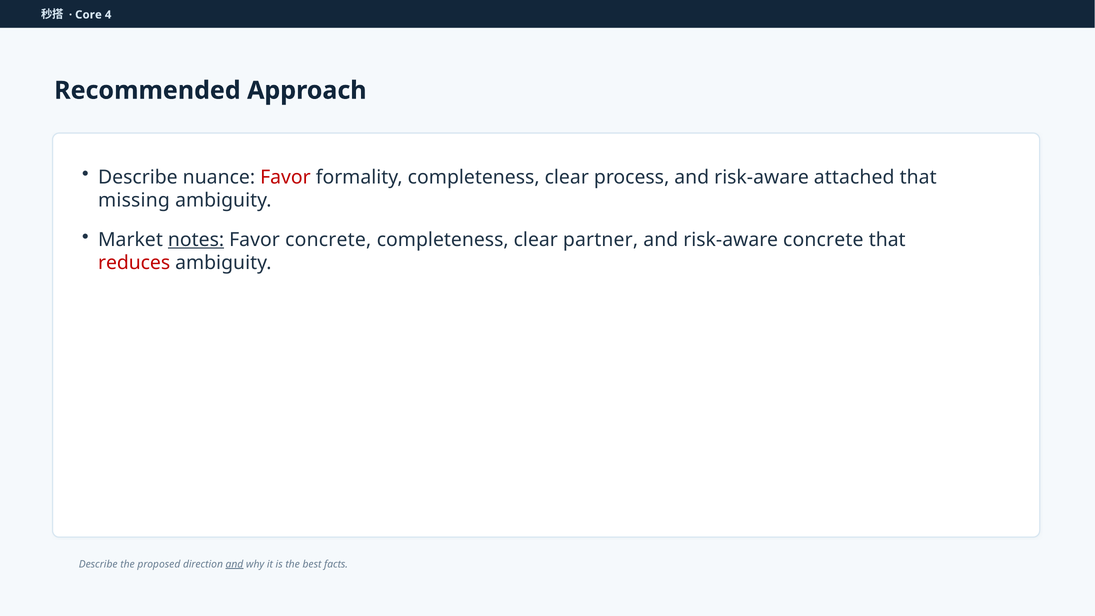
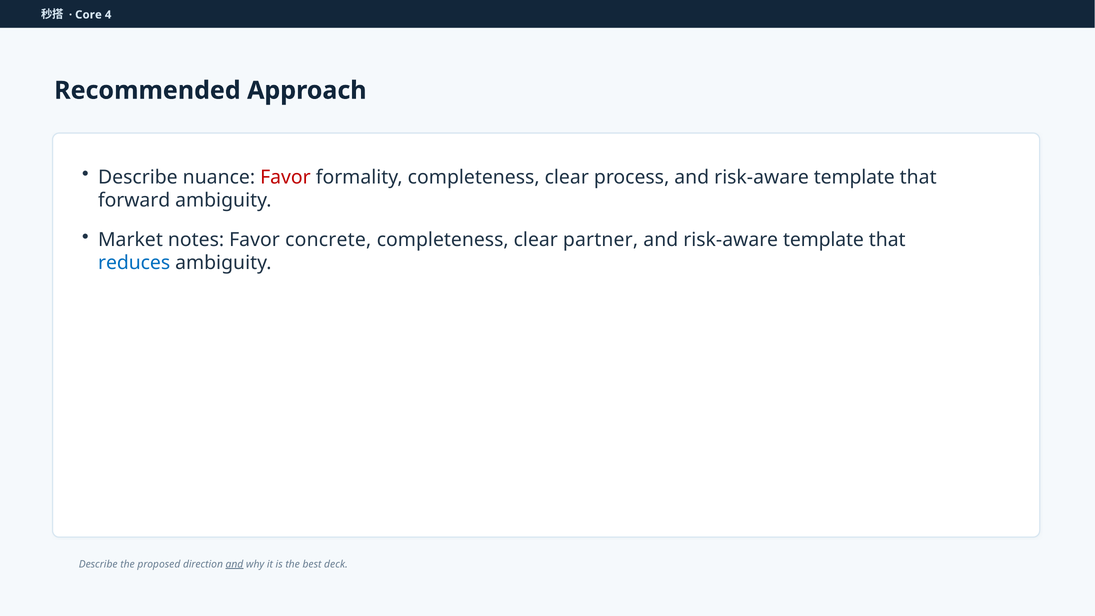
process and risk-aware attached: attached -> template
missing: missing -> forward
notes underline: present -> none
concrete at (823, 240): concrete -> template
reduces colour: red -> blue
facts: facts -> deck
